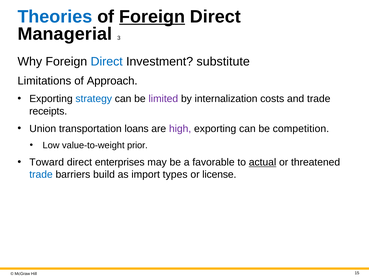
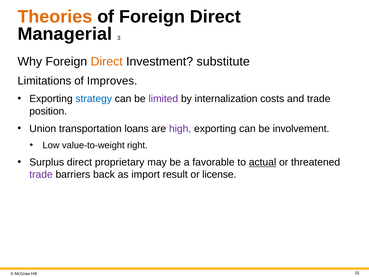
Theories colour: blue -> orange
Foreign at (152, 17) underline: present -> none
Direct at (107, 62) colour: blue -> orange
Approach: Approach -> Improves
receipts: receipts -> position
competition: competition -> involvement
prior: prior -> right
Toward: Toward -> Surplus
enterprises: enterprises -> proprietary
trade at (41, 174) colour: blue -> purple
build: build -> back
types: types -> result
